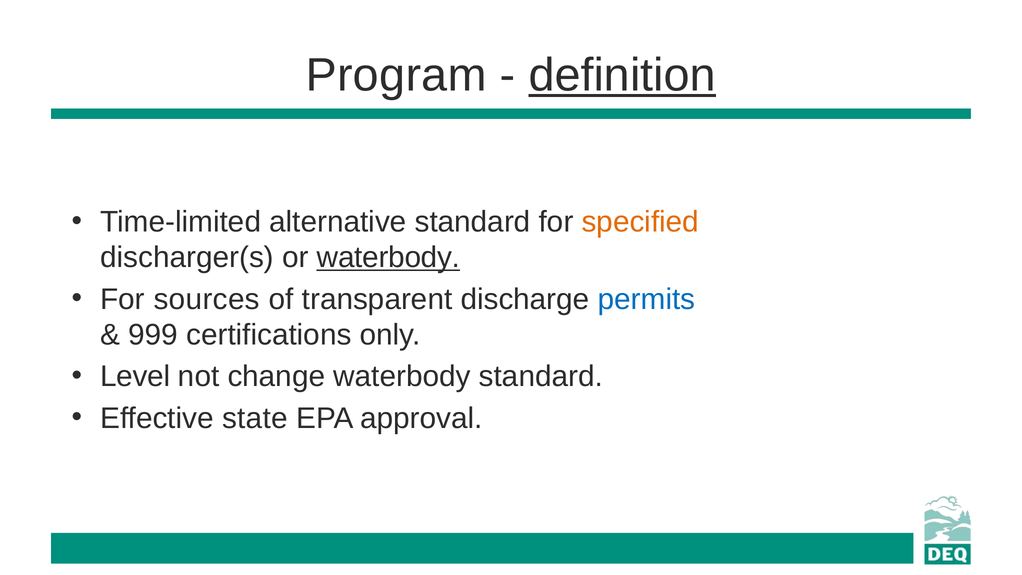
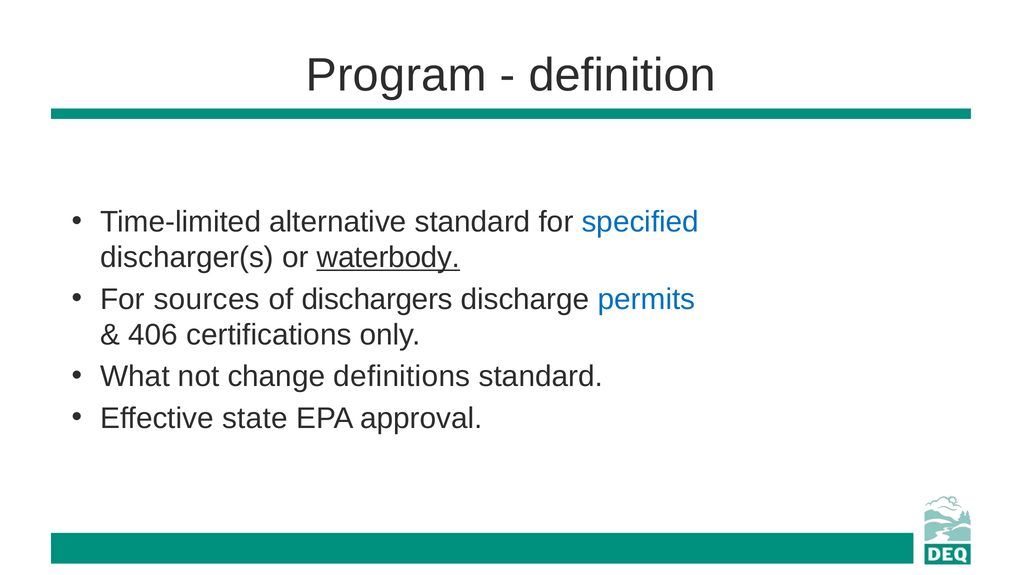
definition underline: present -> none
specified colour: orange -> blue
transparent: transparent -> dischargers
999: 999 -> 406
Level: Level -> What
change waterbody: waterbody -> definitions
